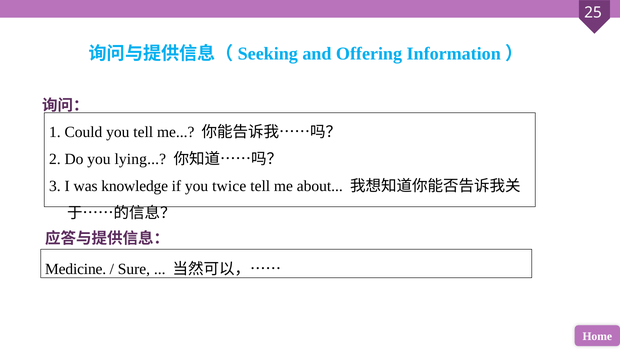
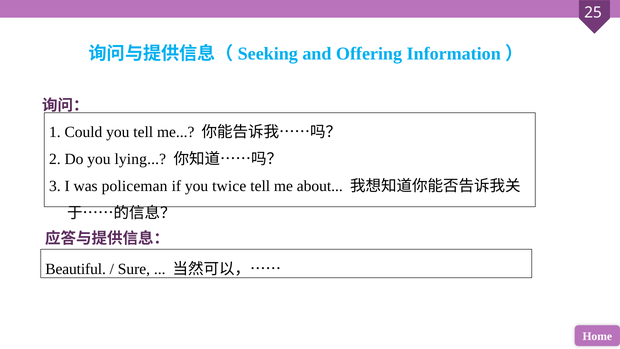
knowledge: knowledge -> policeman
Medicine: Medicine -> Beautiful
